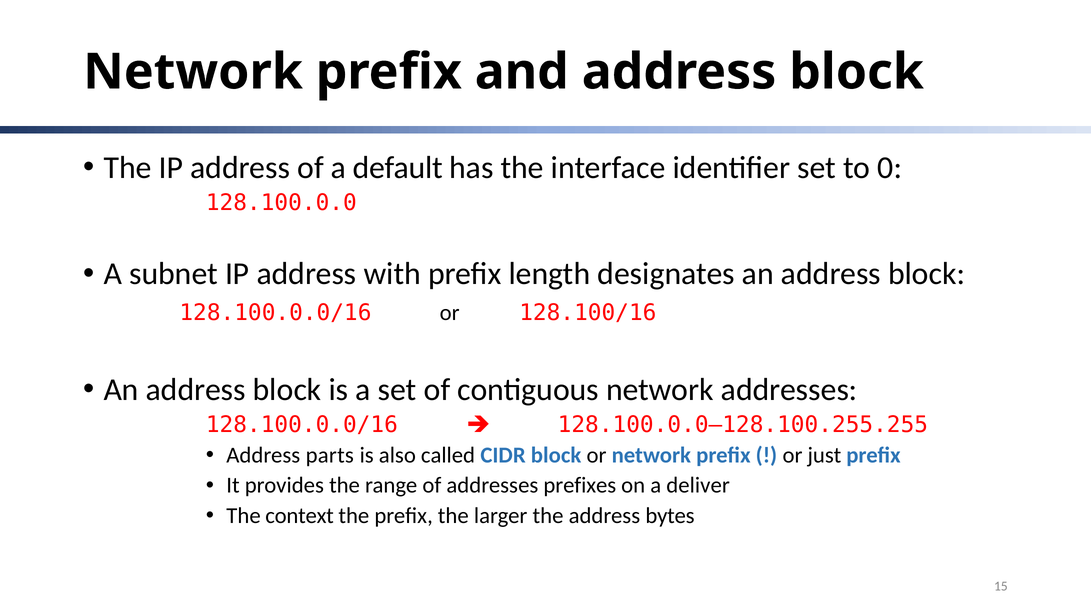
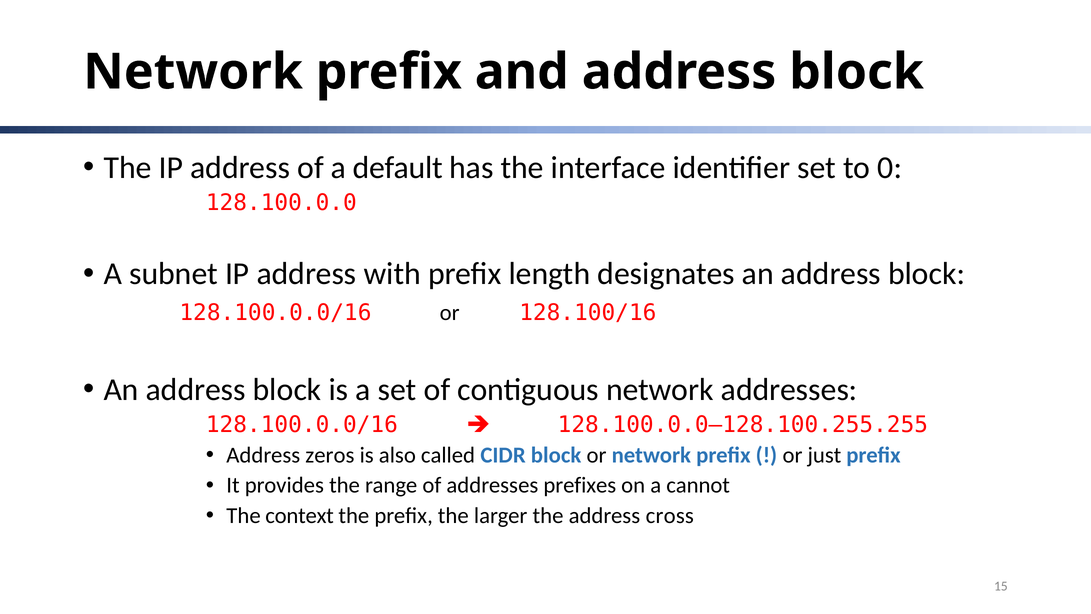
parts: parts -> zeros
deliver: deliver -> cannot
bytes: bytes -> cross
